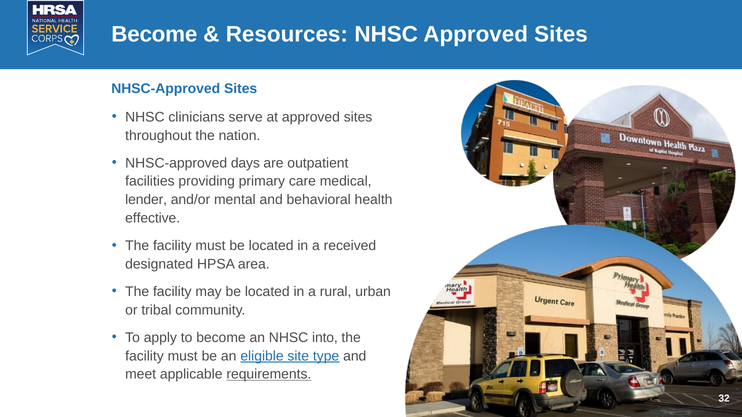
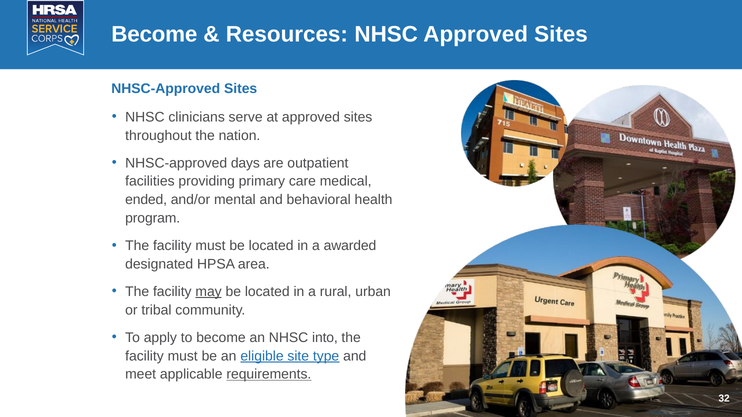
lender: lender -> ended
effective: effective -> program
received: received -> awarded
may underline: none -> present
